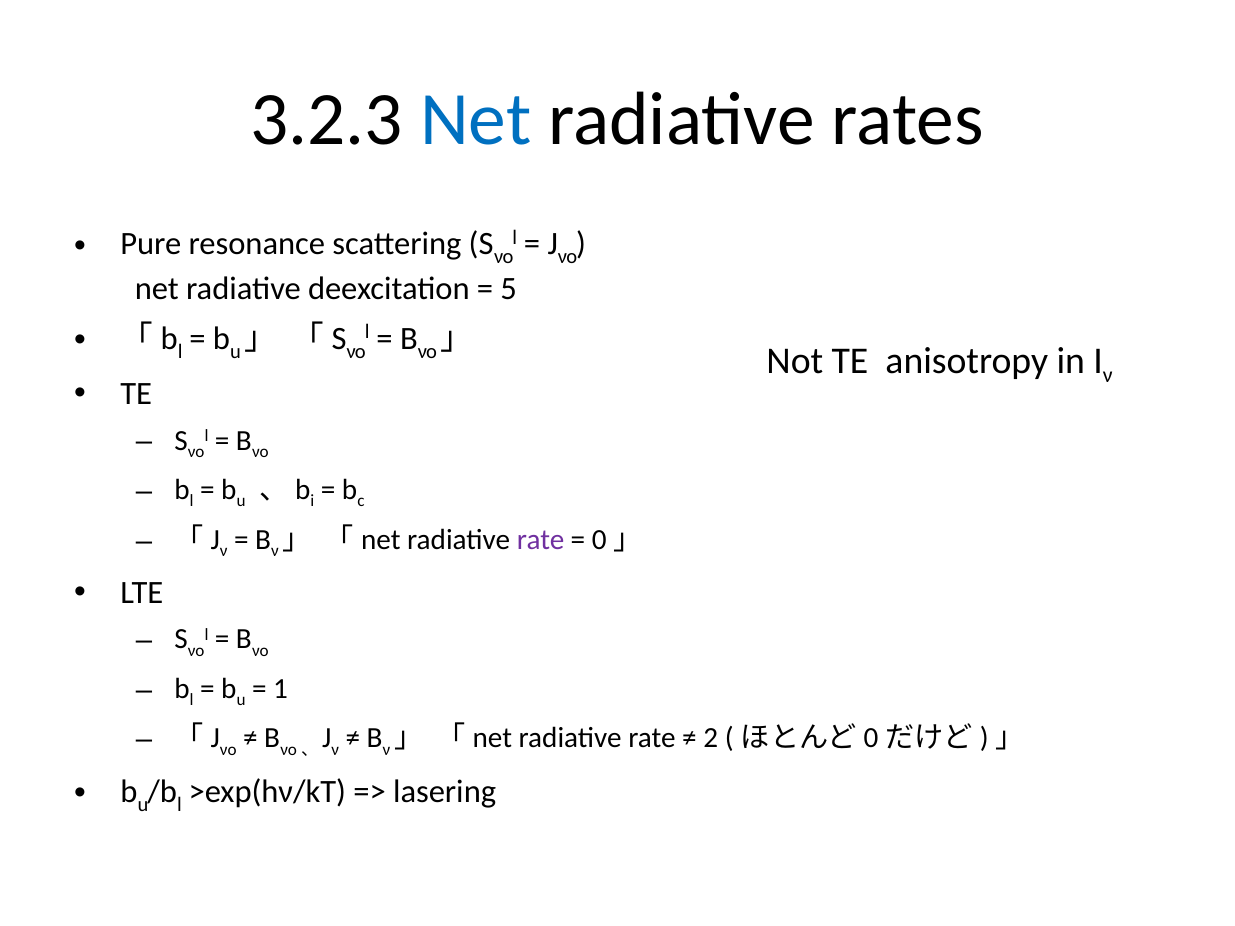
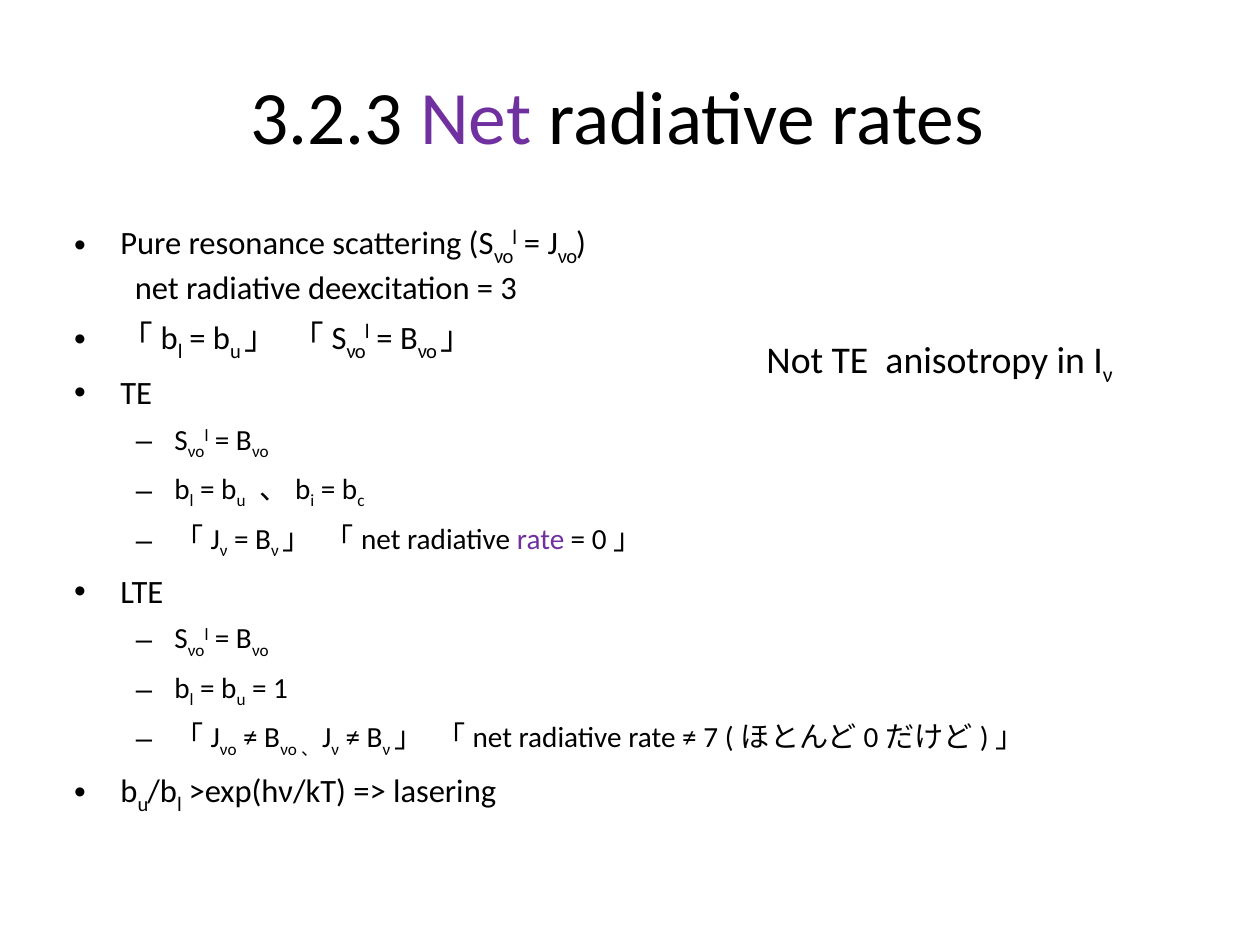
Net at (476, 120) colour: blue -> purple
5: 5 -> 3
2: 2 -> 7
